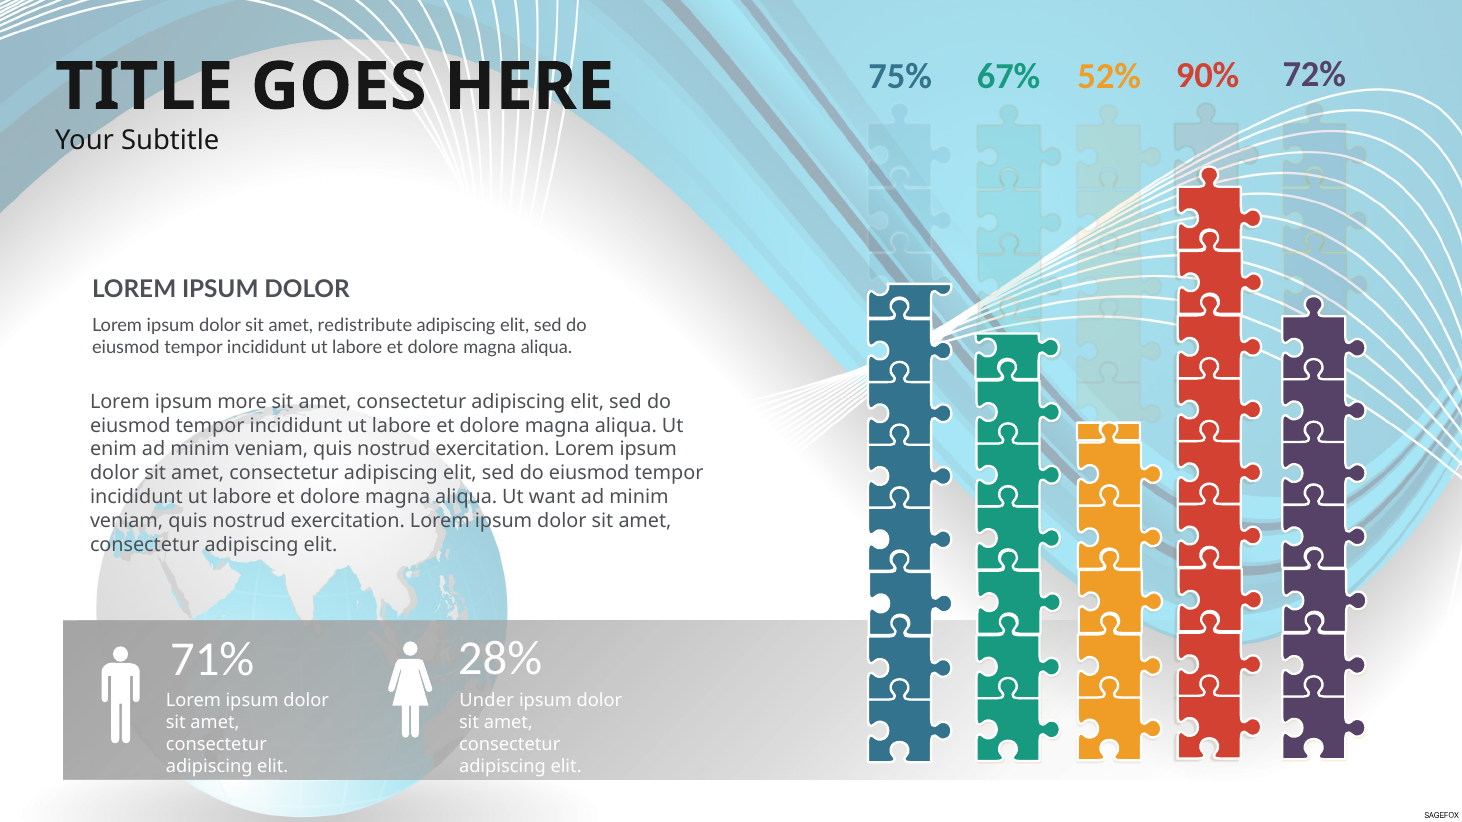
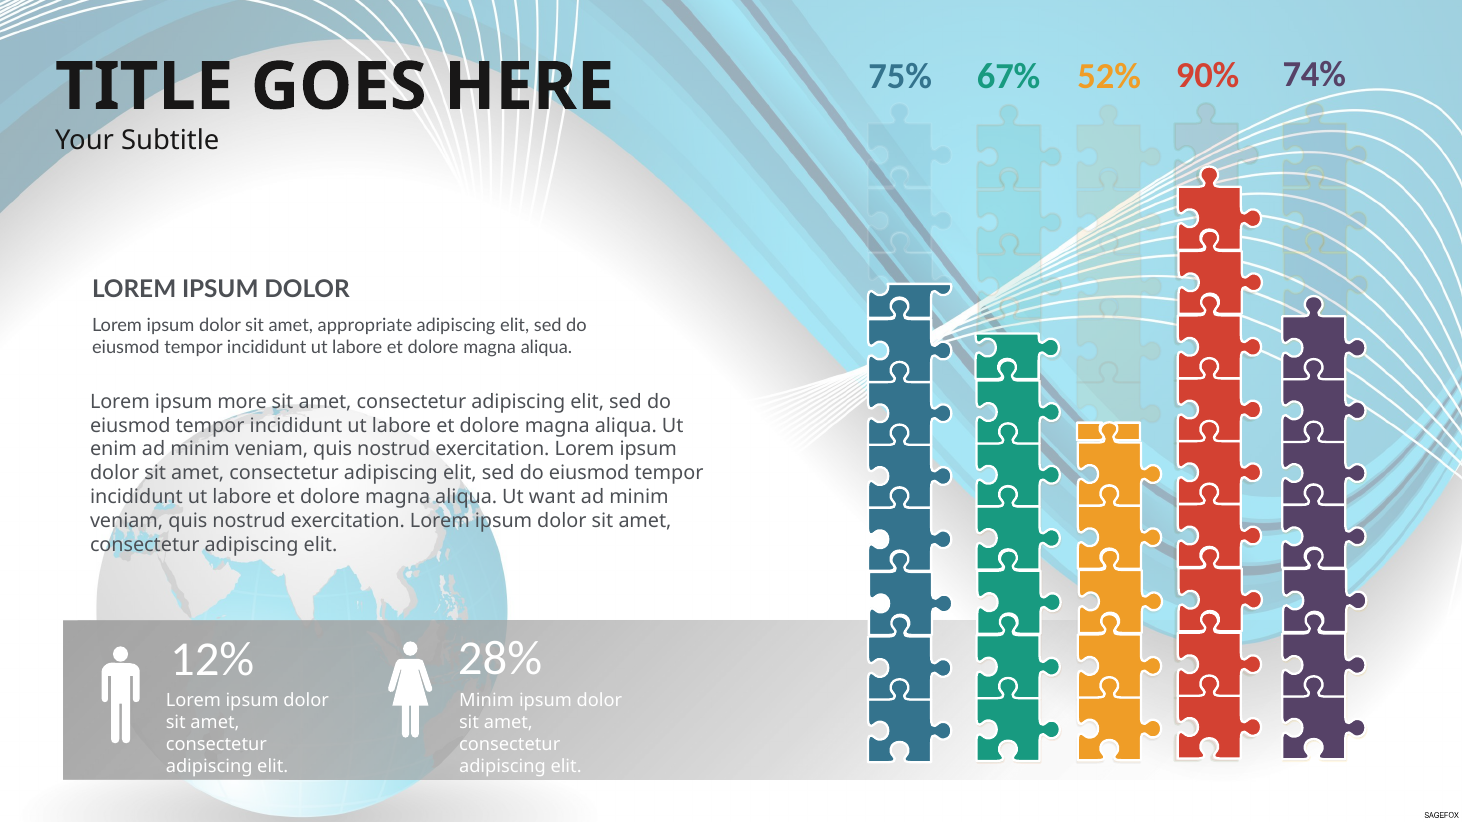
72%: 72% -> 74%
redistribute: redistribute -> appropriate
71%: 71% -> 12%
Under at (487, 701): Under -> Minim
